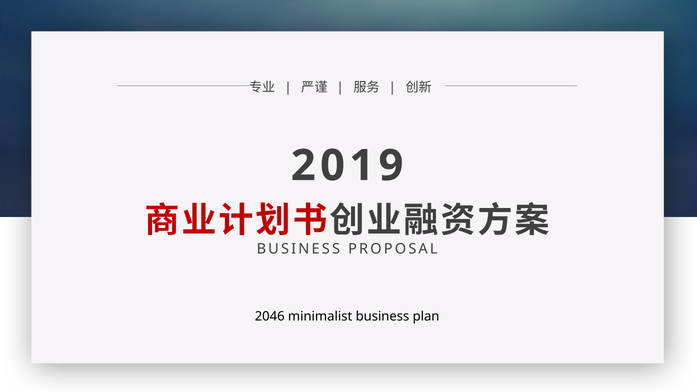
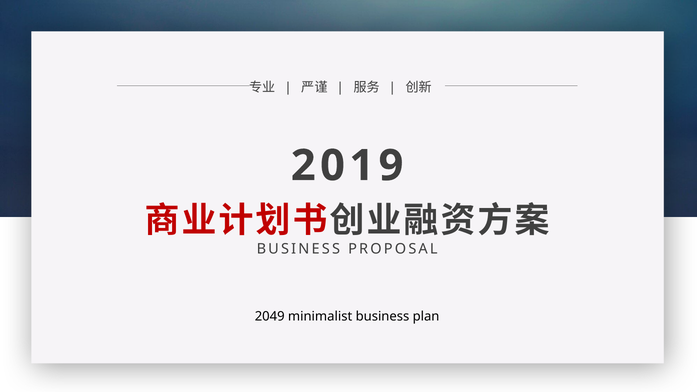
2046: 2046 -> 2049
